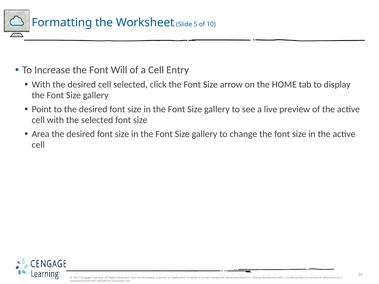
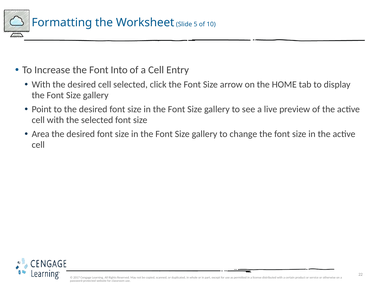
Will: Will -> Into
